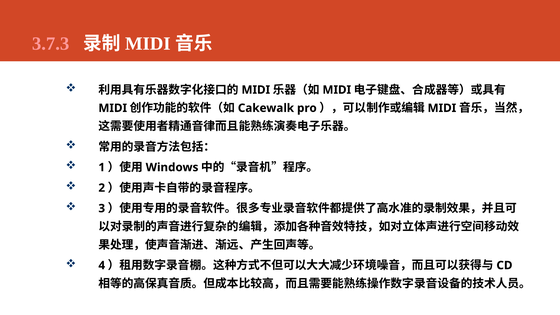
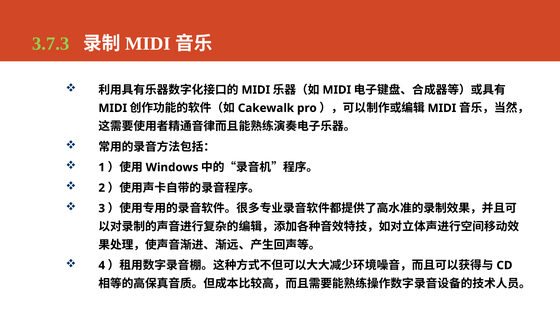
3.7.3 colour: pink -> light green
